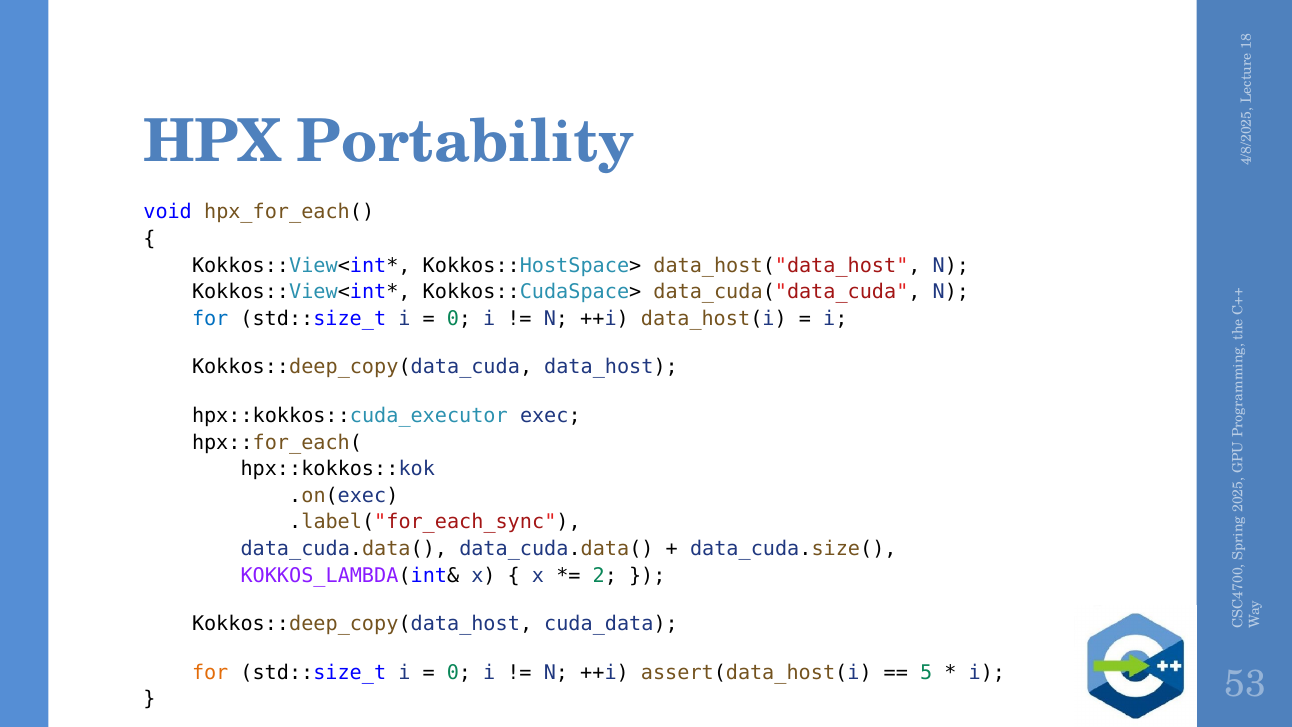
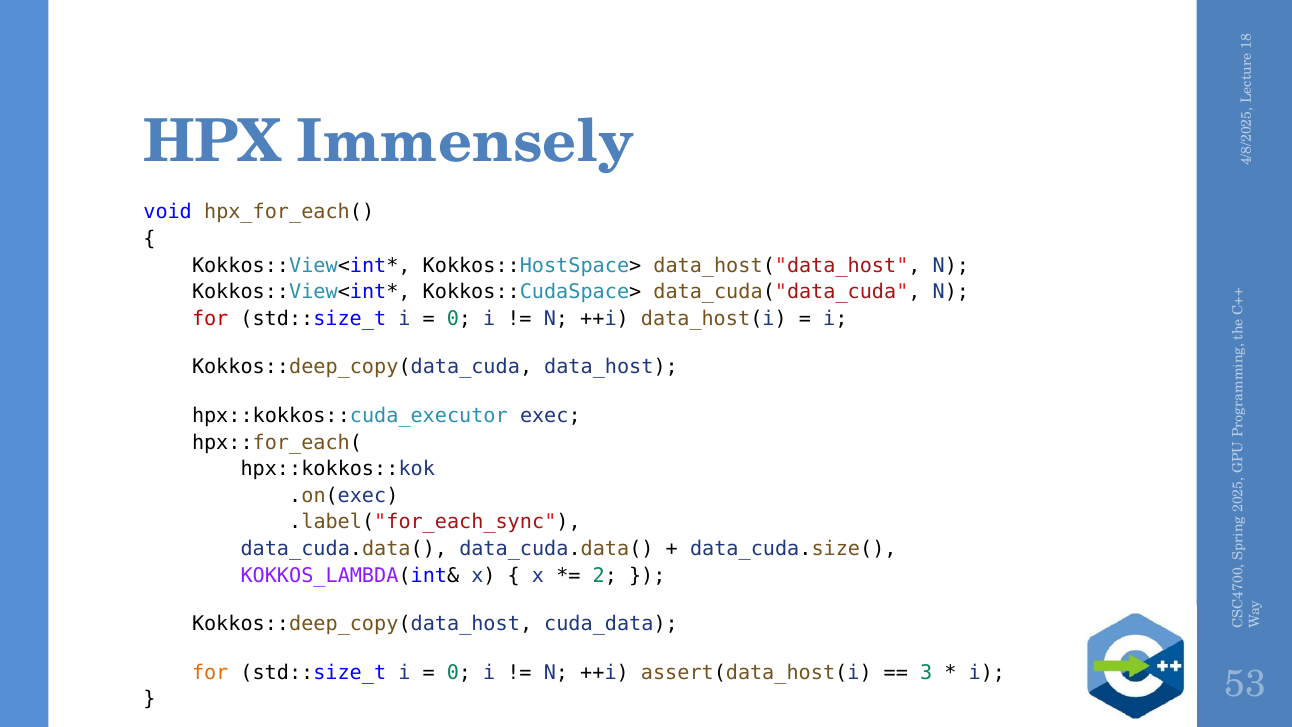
Portability: Portability -> Immensely
for at (210, 319) colour: blue -> red
5 at (926, 672): 5 -> 3
